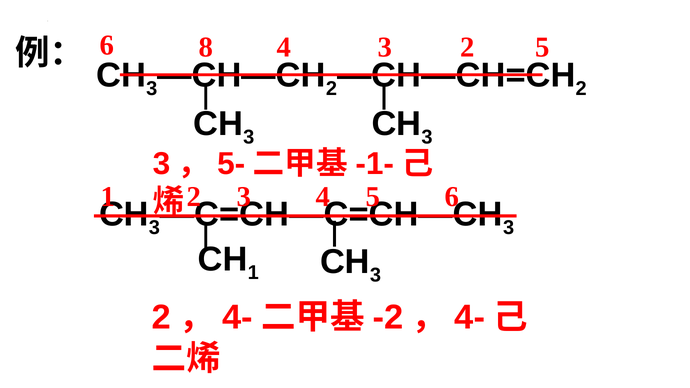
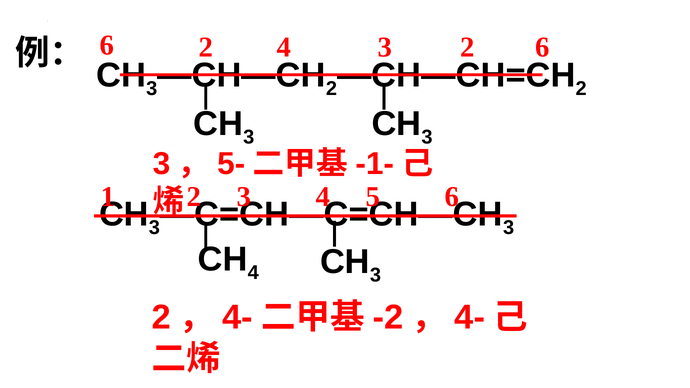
8 at (206, 47): 8 -> 2
5 at (542, 47): 5 -> 6
1 at (253, 273): 1 -> 4
